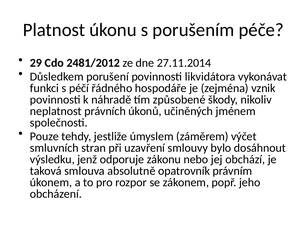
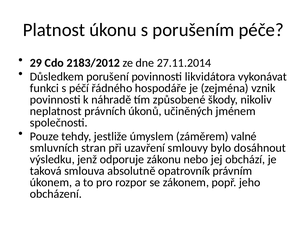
2481/2012: 2481/2012 -> 2183/2012
výčet: výčet -> valné
